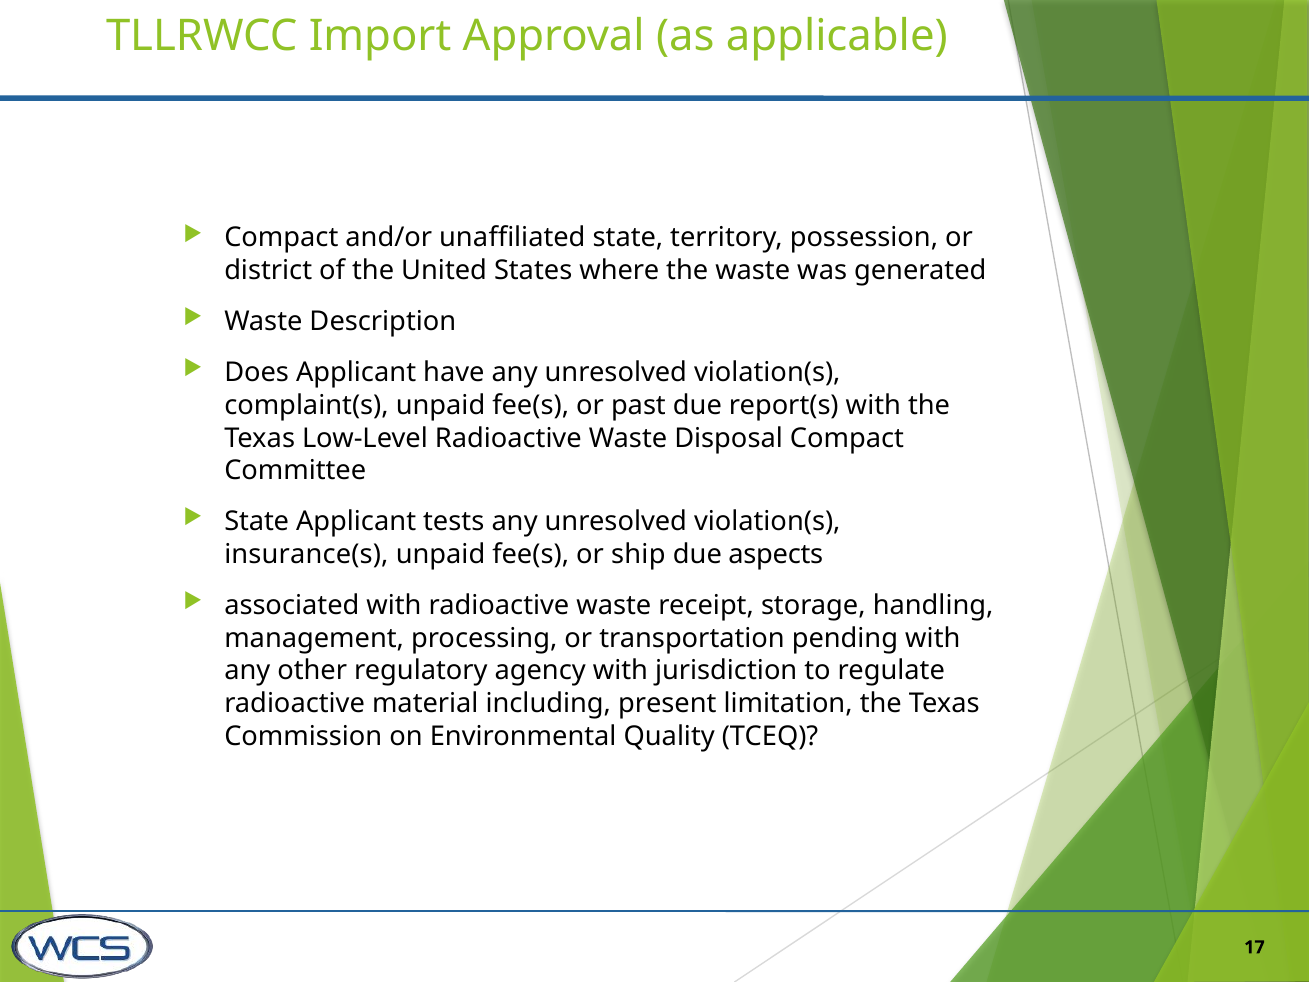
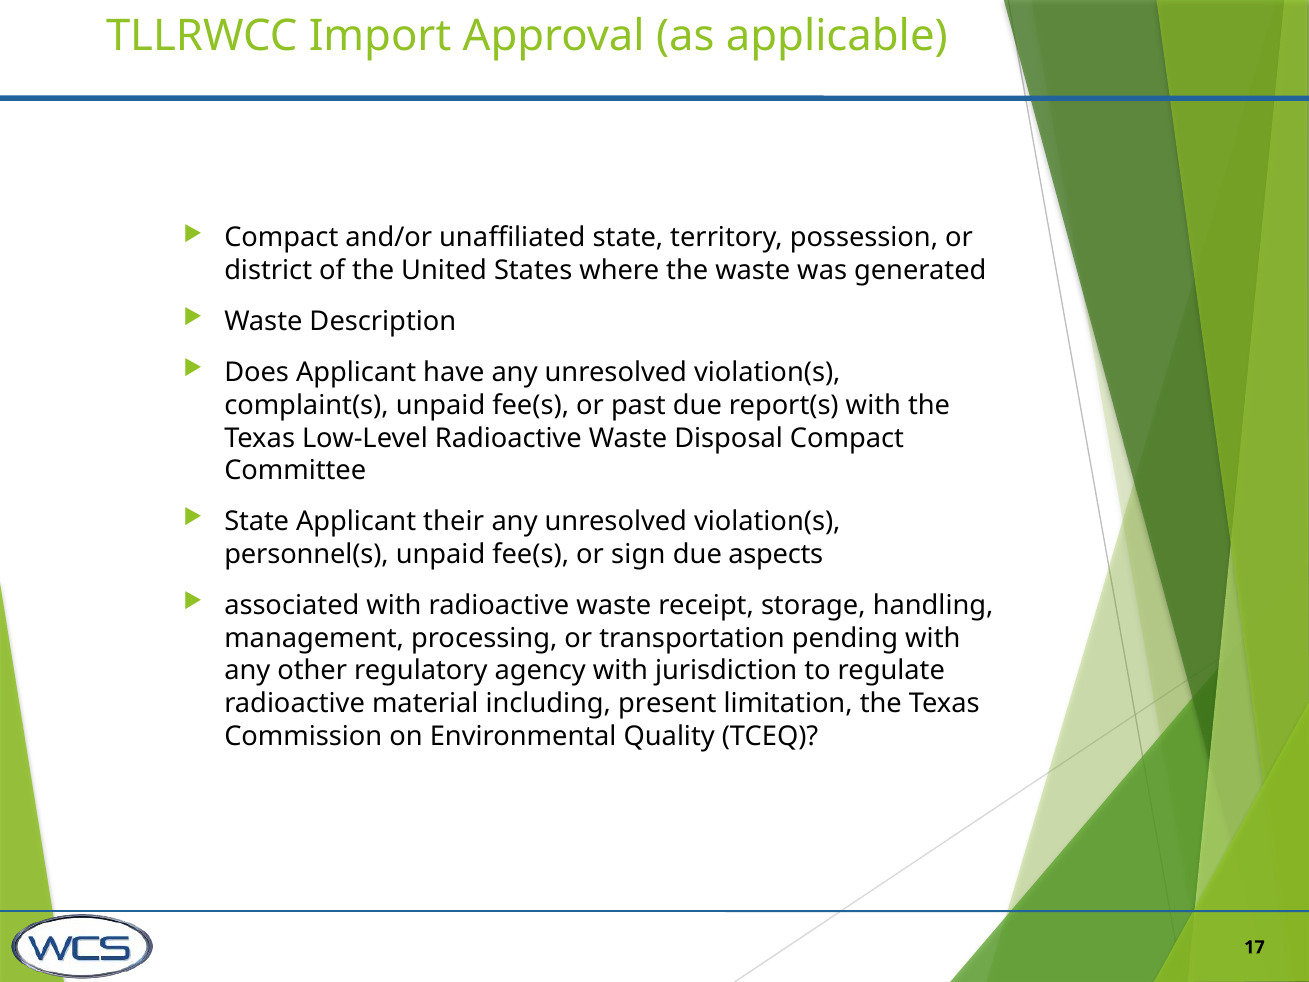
tests: tests -> their
insurance(s: insurance(s -> personnel(s
ship: ship -> sign
